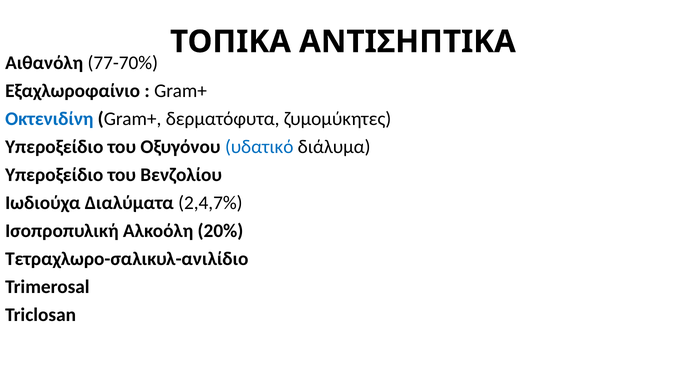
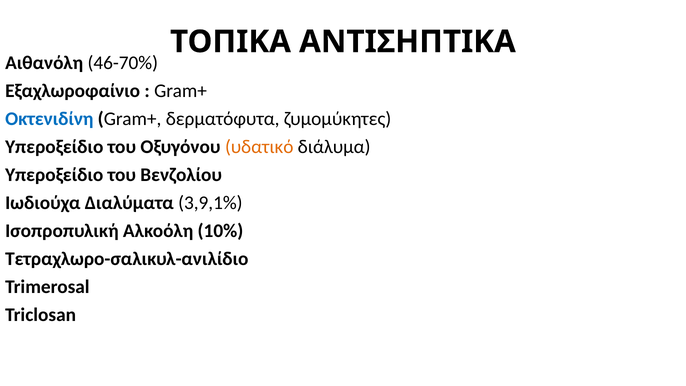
77-70%: 77-70% -> 46-70%
υδατικό colour: blue -> orange
2,4,7%: 2,4,7% -> 3,9,1%
20%: 20% -> 10%
